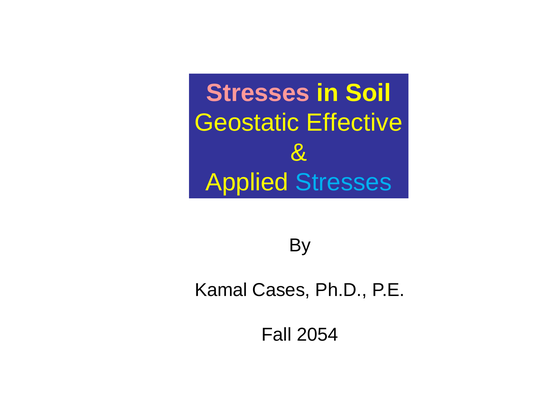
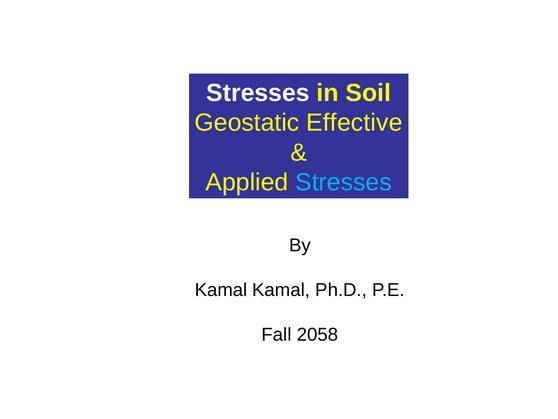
Stresses at (258, 93) colour: pink -> white
Kamal Cases: Cases -> Kamal
2054: 2054 -> 2058
